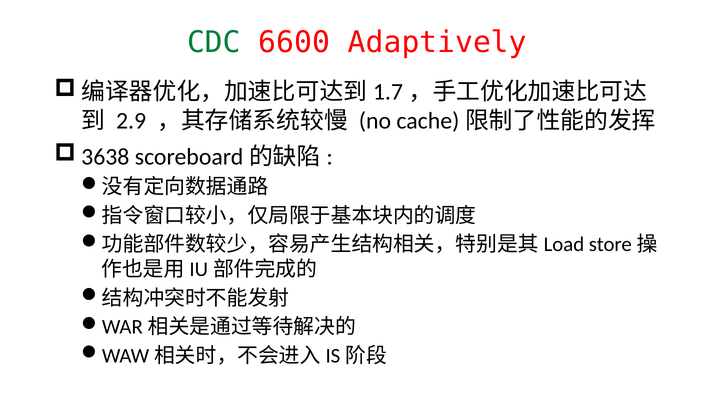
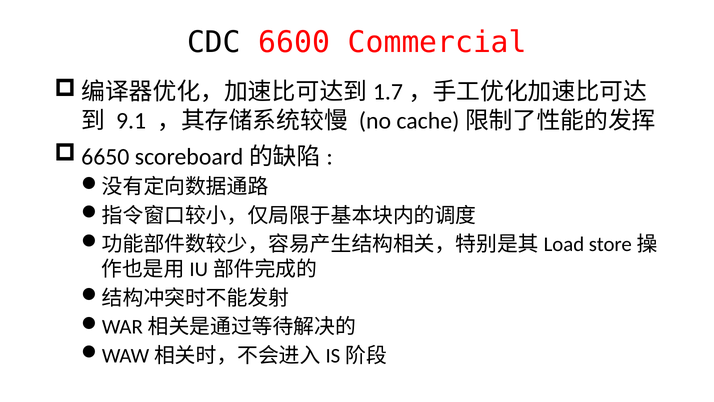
CDC colour: green -> black
Adaptively: Adaptively -> Commercial
2.9: 2.9 -> 9.1
3638: 3638 -> 6650
